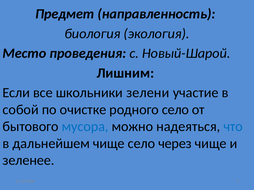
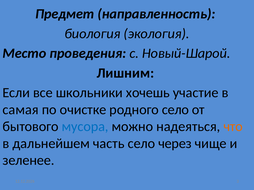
зелени: зелени -> хочешь
собой: собой -> самая
что colour: blue -> orange
дальнейшем чище: чище -> часть
